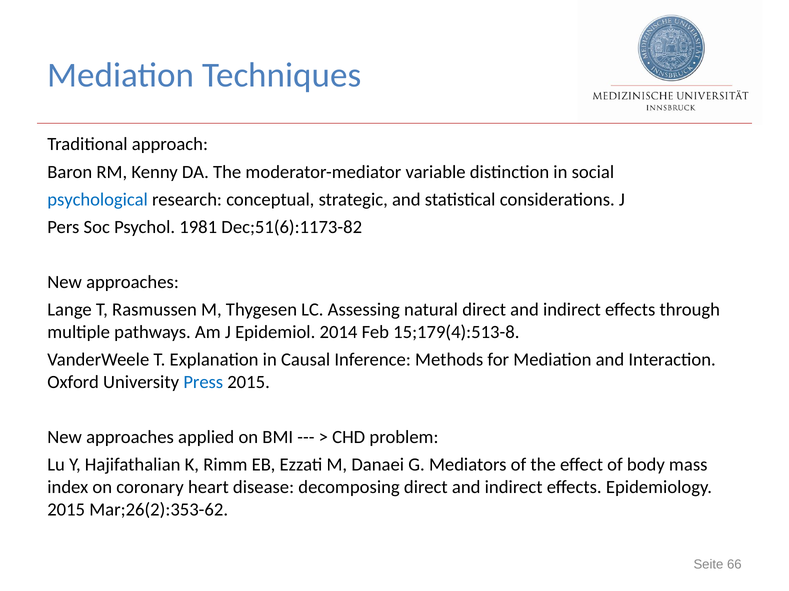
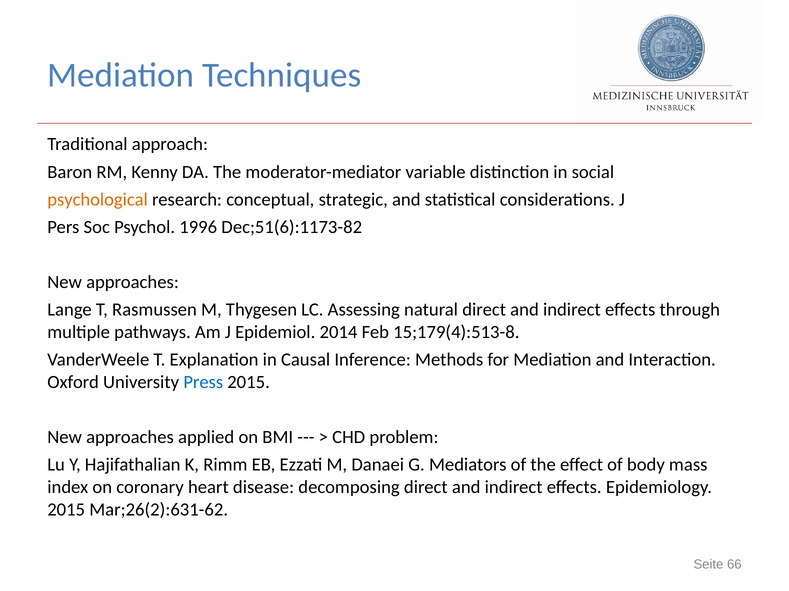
psychological colour: blue -> orange
1981: 1981 -> 1996
Mar;26(2):353-62: Mar;26(2):353-62 -> Mar;26(2):631-62
